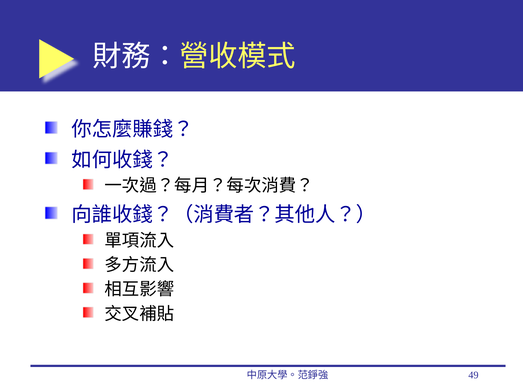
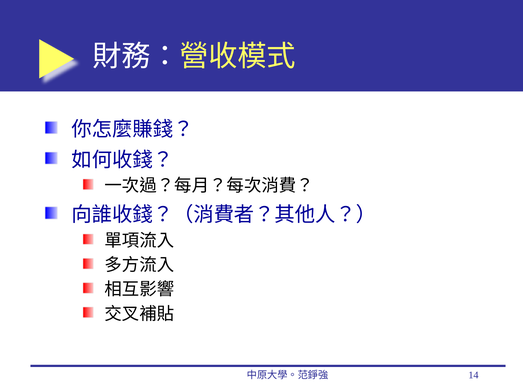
49: 49 -> 14
